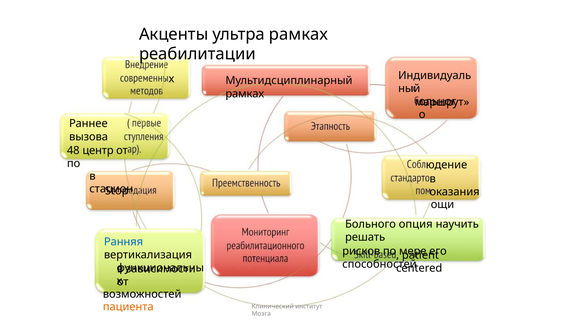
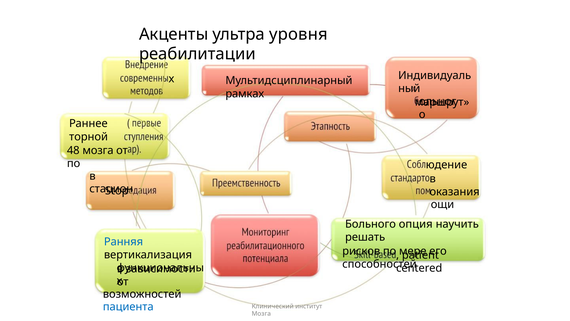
ультра рамках: рамках -> уровня
вызова: вызова -> торной
48 центр: центр -> мозга
пациента colour: orange -> blue
